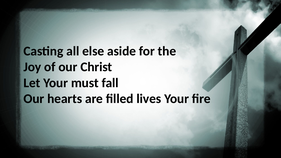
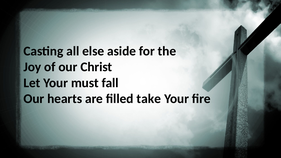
lives: lives -> take
